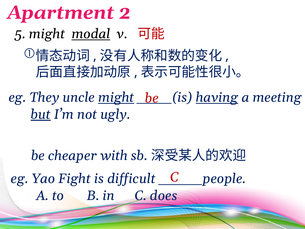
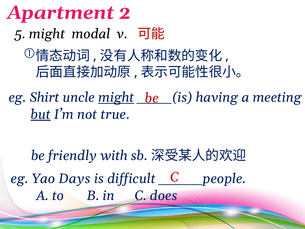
modal underline: present -> none
They: They -> Shirt
having underline: present -> none
ugly: ugly -> true
cheaper: cheaper -> friendly
Fight: Fight -> Days
